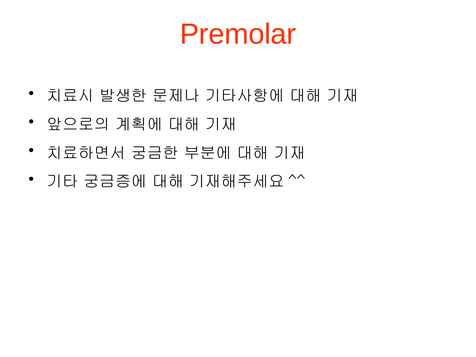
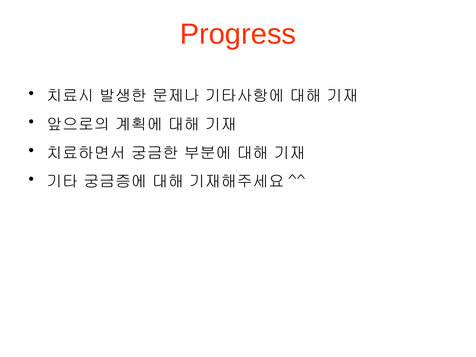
Premolar: Premolar -> Progress
